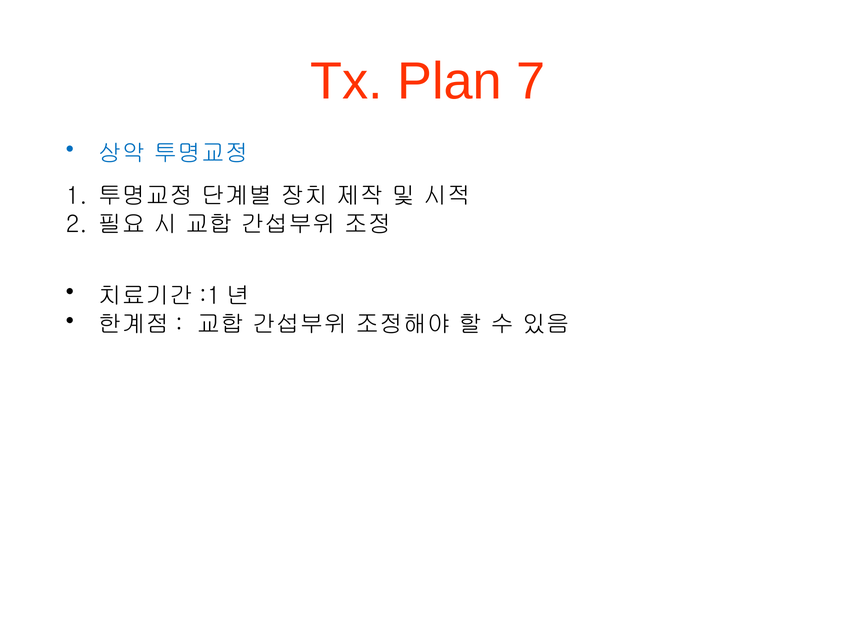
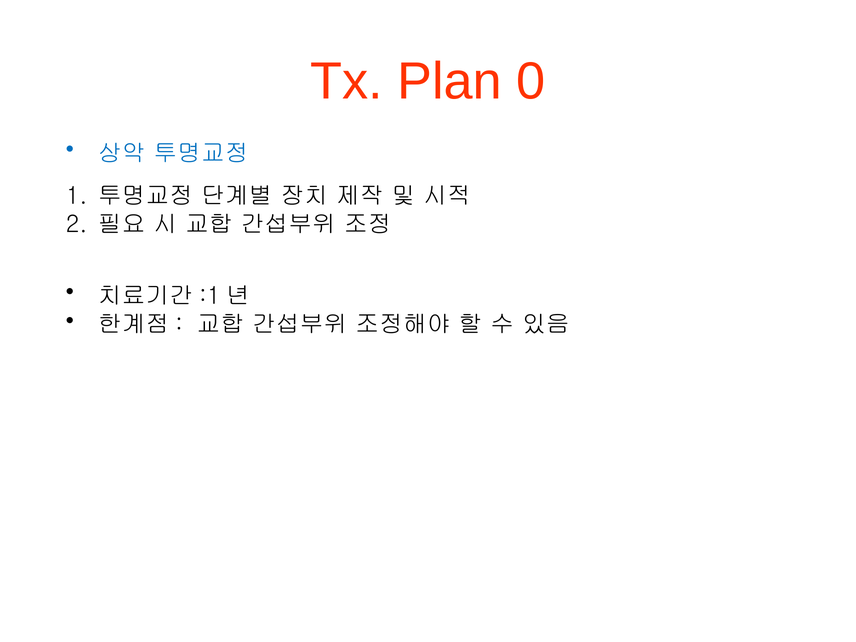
7: 7 -> 0
